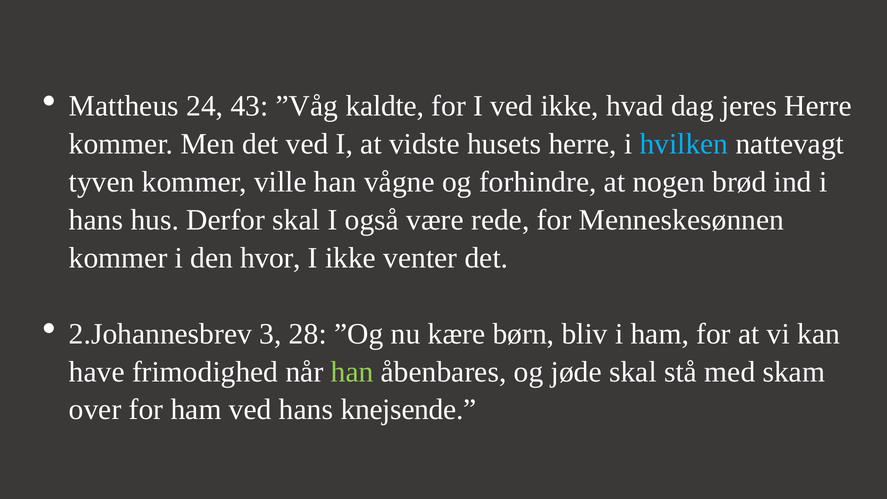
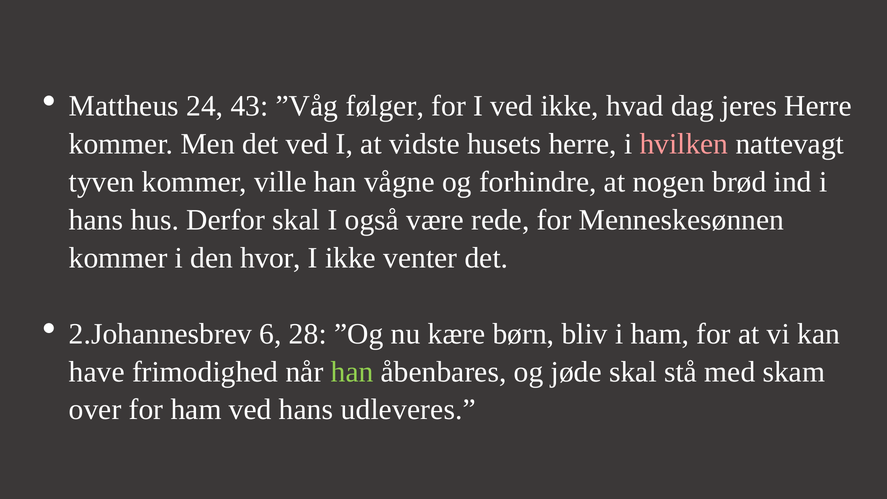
kaldte: kaldte -> følger
hvilken colour: light blue -> pink
3: 3 -> 6
knejsende: knejsende -> udleveres
